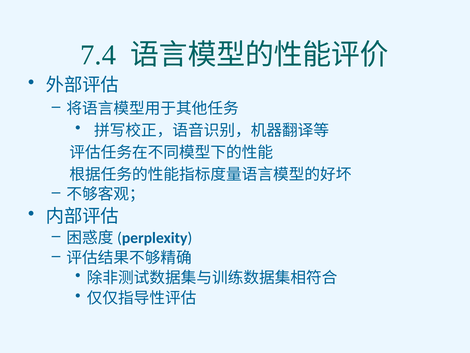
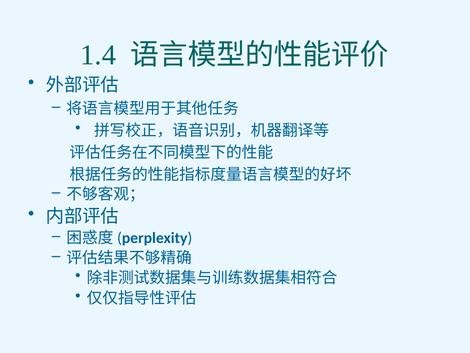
7.4: 7.4 -> 1.4
